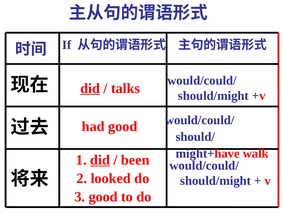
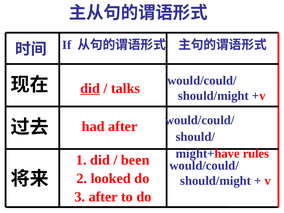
had good: good -> after
walk: walk -> rules
did at (100, 160) underline: present -> none
3 good: good -> after
